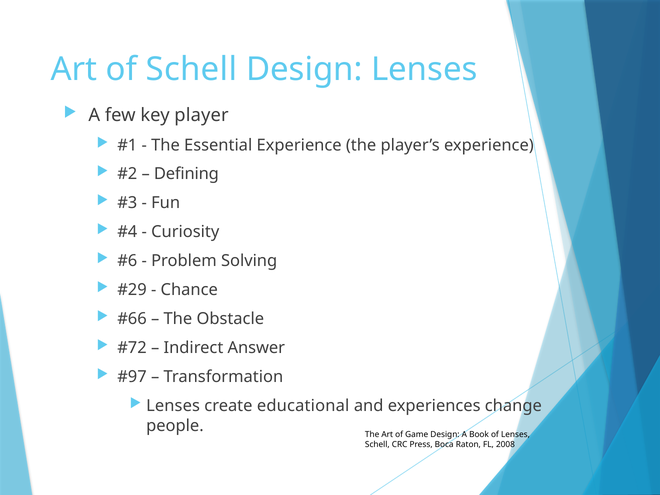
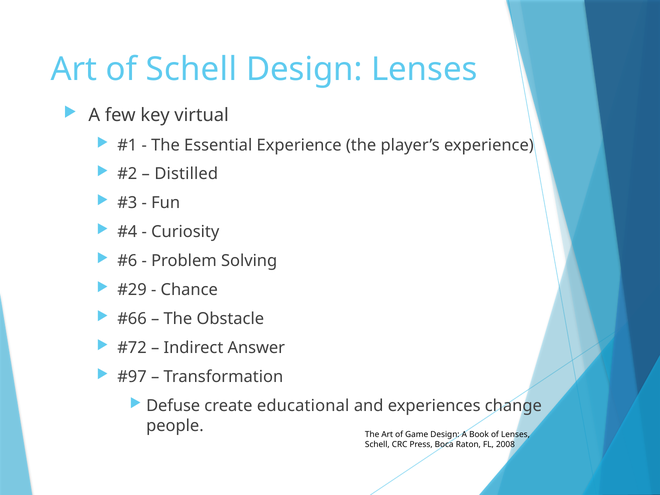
player: player -> virtual
Defining: Defining -> Distilled
Lenses at (173, 406): Lenses -> Defuse
